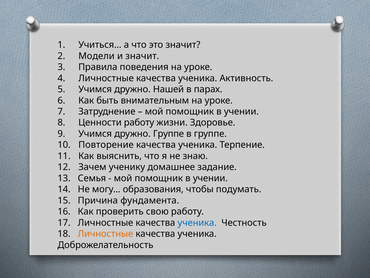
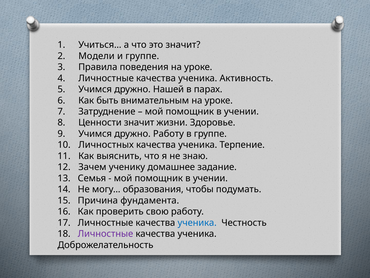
и значит: значит -> группе
Ценности работу: работу -> значит
дружно Группе: Группе -> Работу
Повторение: Повторение -> Личностных
Личностные at (105, 233) colour: orange -> purple
